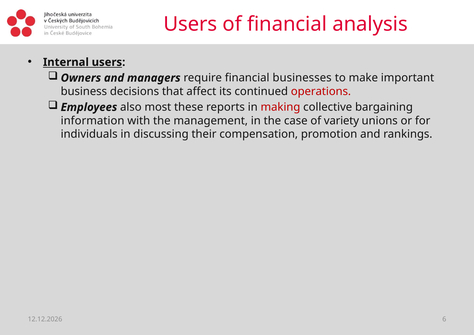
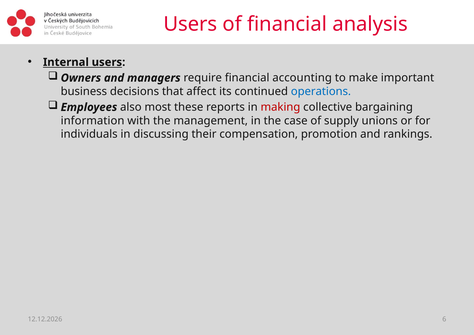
businesses: businesses -> accounting
operations colour: red -> blue
variety: variety -> supply
